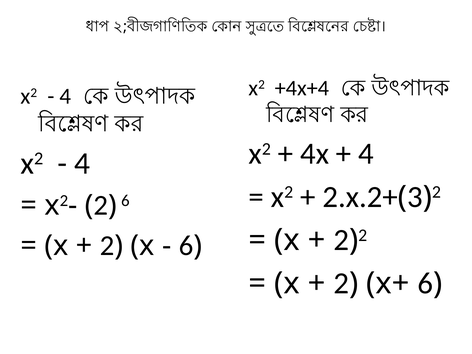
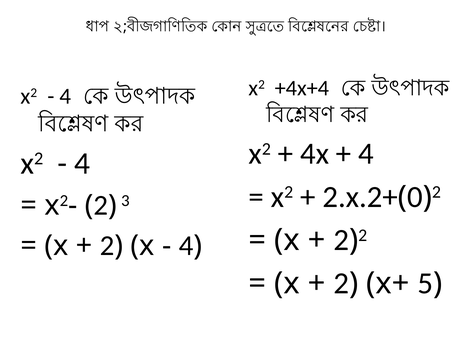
3: 3 -> 0
6 at (125, 201): 6 -> 3
6 at (186, 246): 6 -> 4
x+ 6: 6 -> 5
